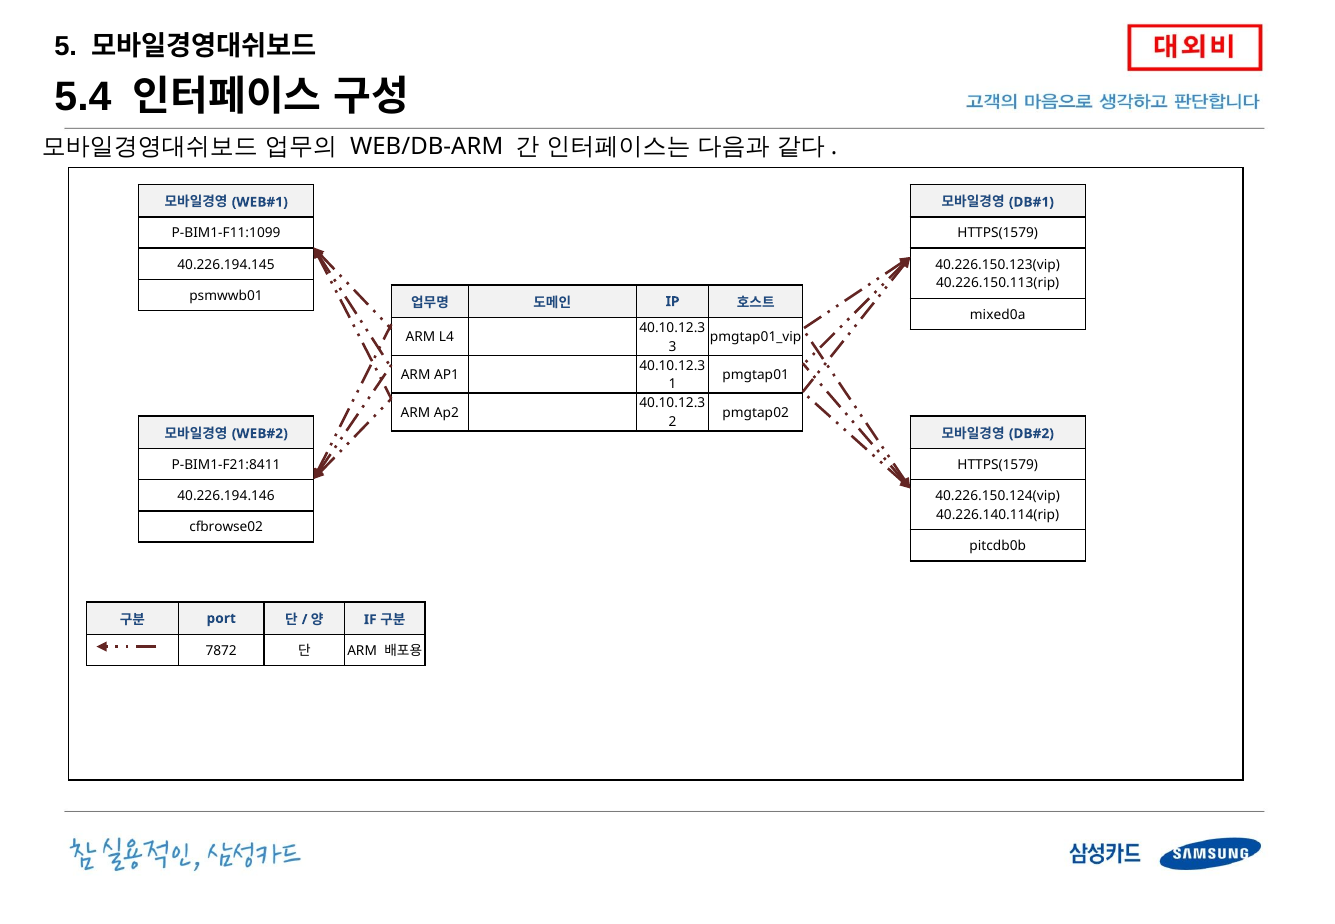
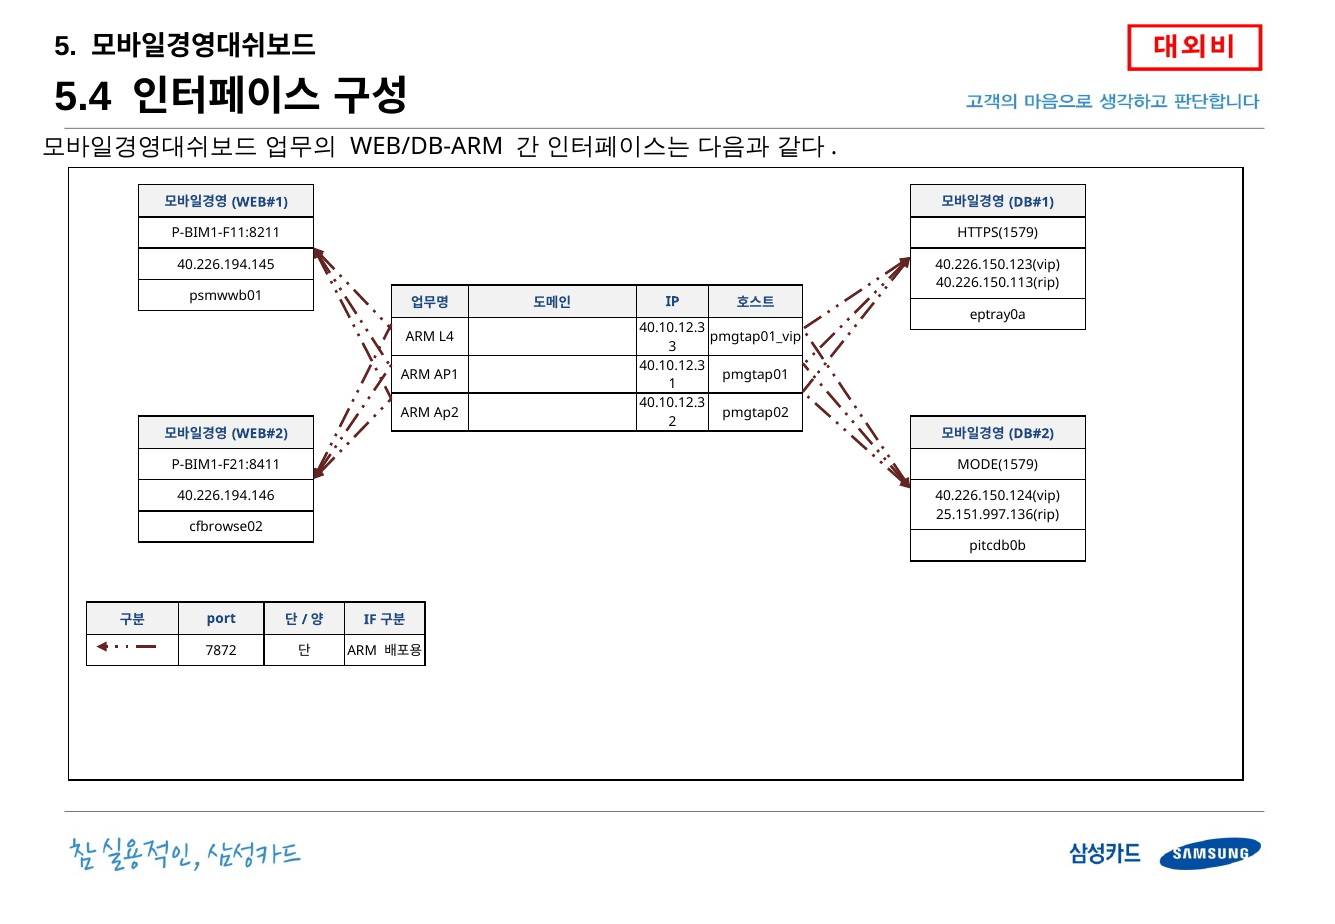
P-BIM1-F11:1099: P-BIM1-F11:1099 -> P-BIM1-F11:8211
mixed0a: mixed0a -> eptray0a
HTTPS(1579 at (998, 465): HTTPS(1579 -> MODE(1579
40.226.140.114(rip: 40.226.140.114(rip -> 25.151.997.136(rip
